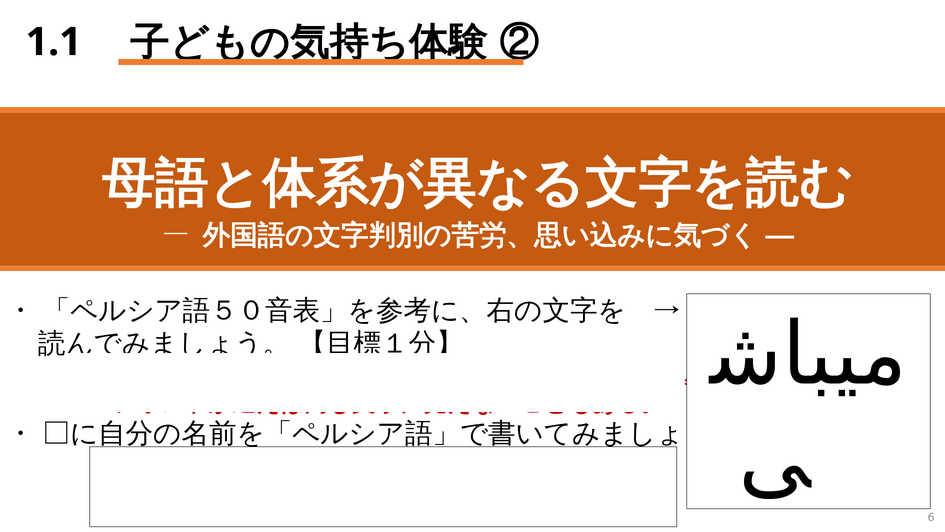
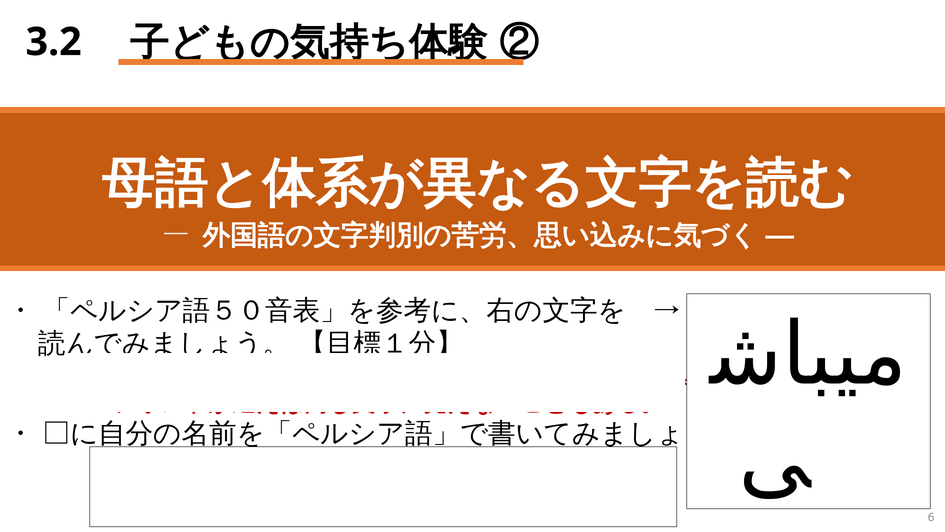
1.1: 1.1 -> 3.2
